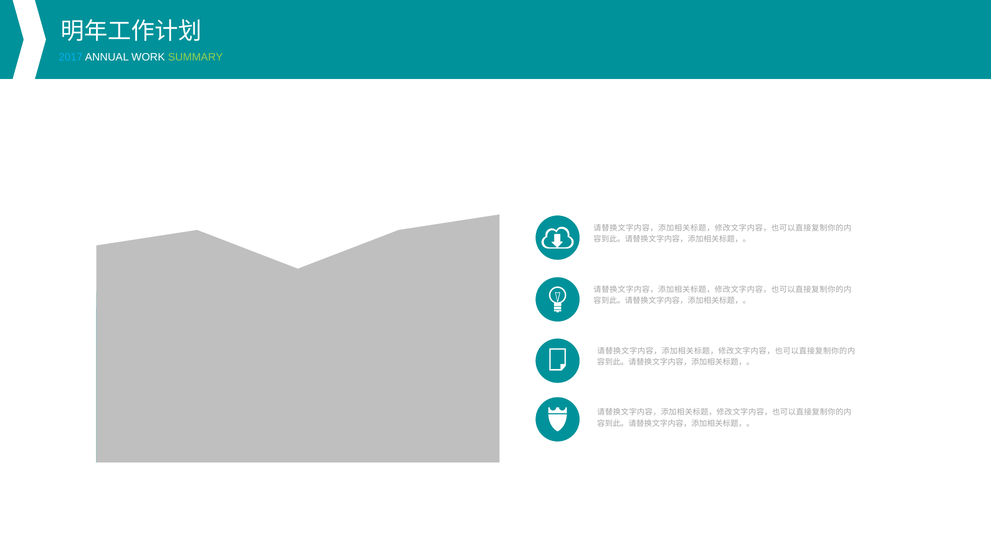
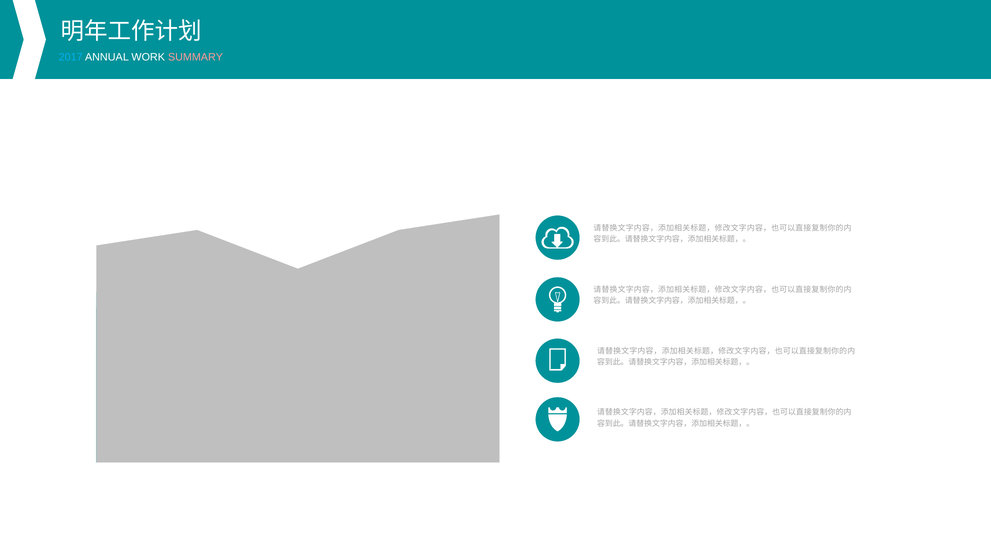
SUMMARY colour: light green -> pink
